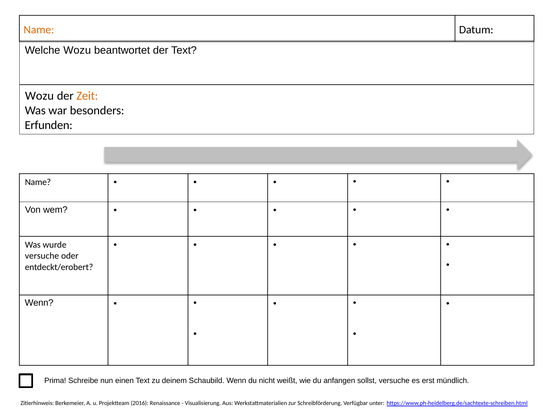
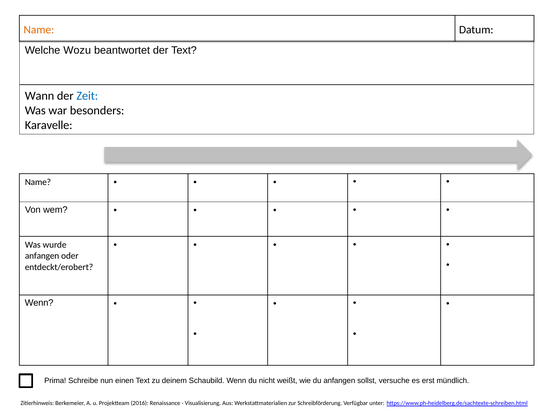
Wozu at (39, 96): Wozu -> Wann
Zeit colour: orange -> blue
Erfunden: Erfunden -> Karavelle
versuche at (42, 256): versuche -> anfangen
